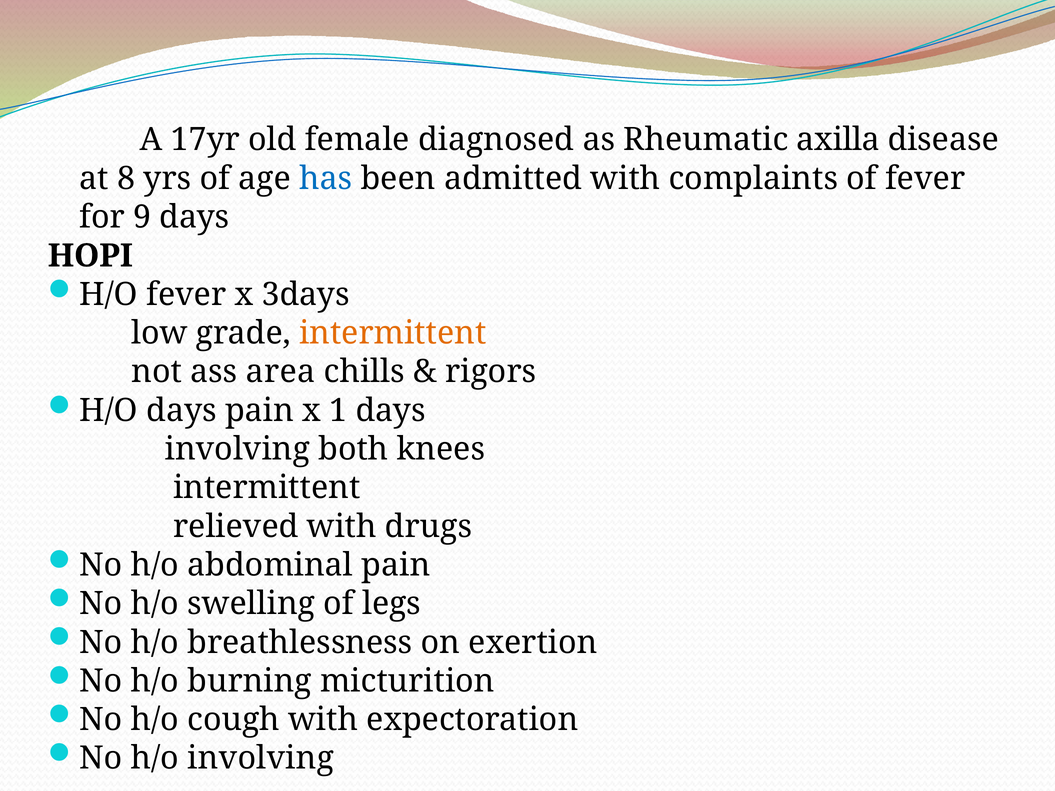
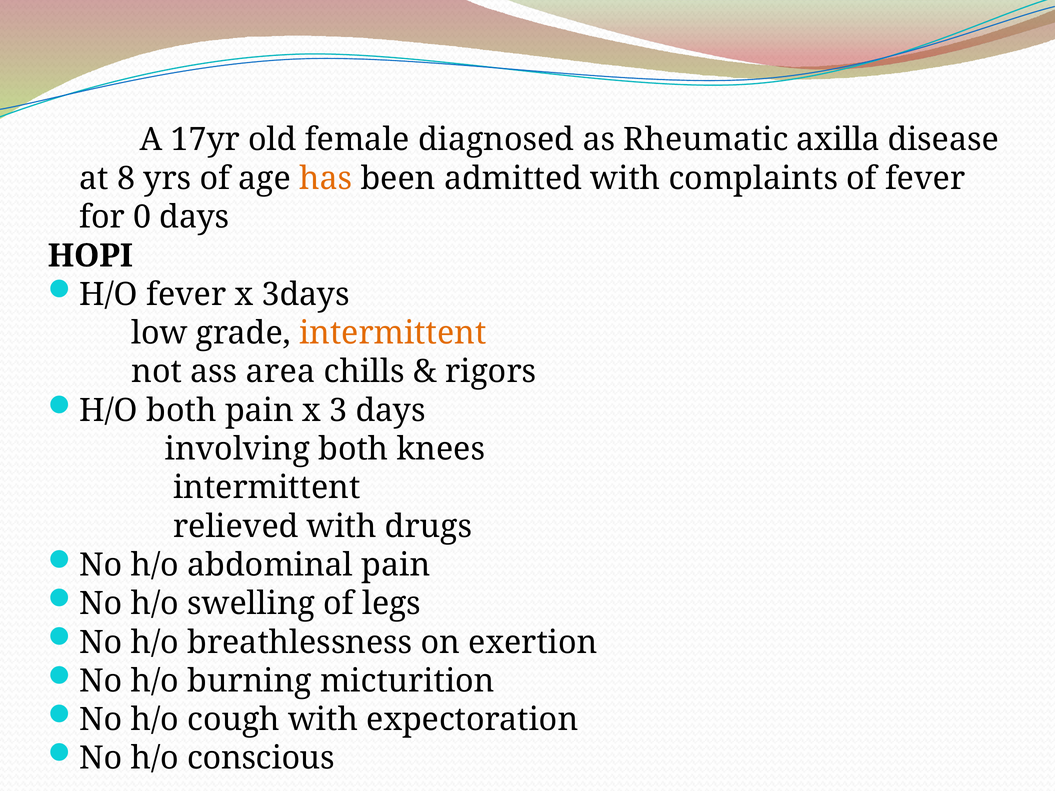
has colour: blue -> orange
9: 9 -> 0
H/O days: days -> both
1: 1 -> 3
h/o involving: involving -> conscious
